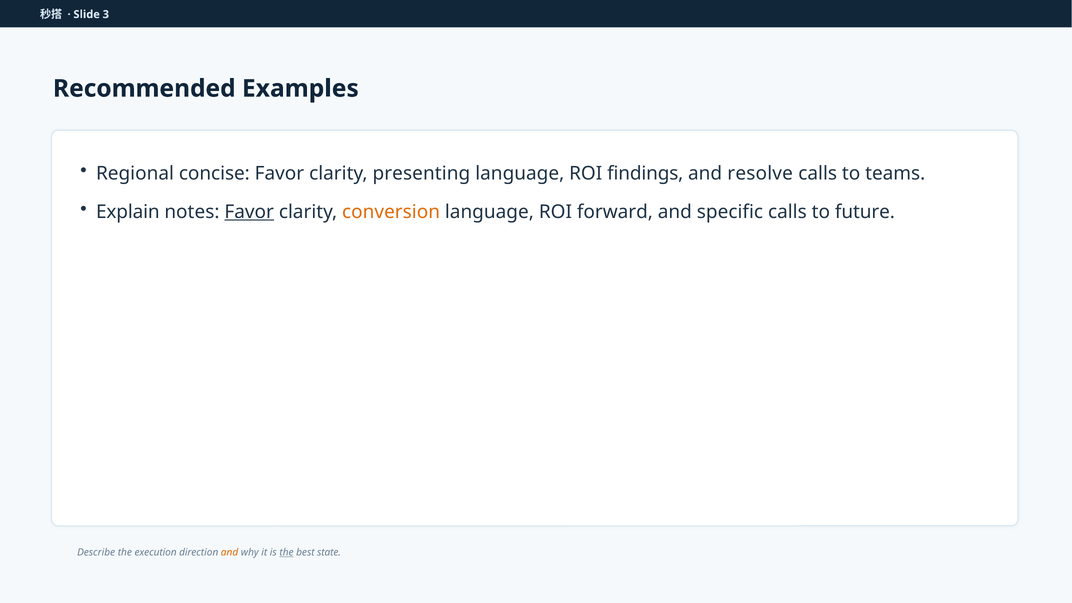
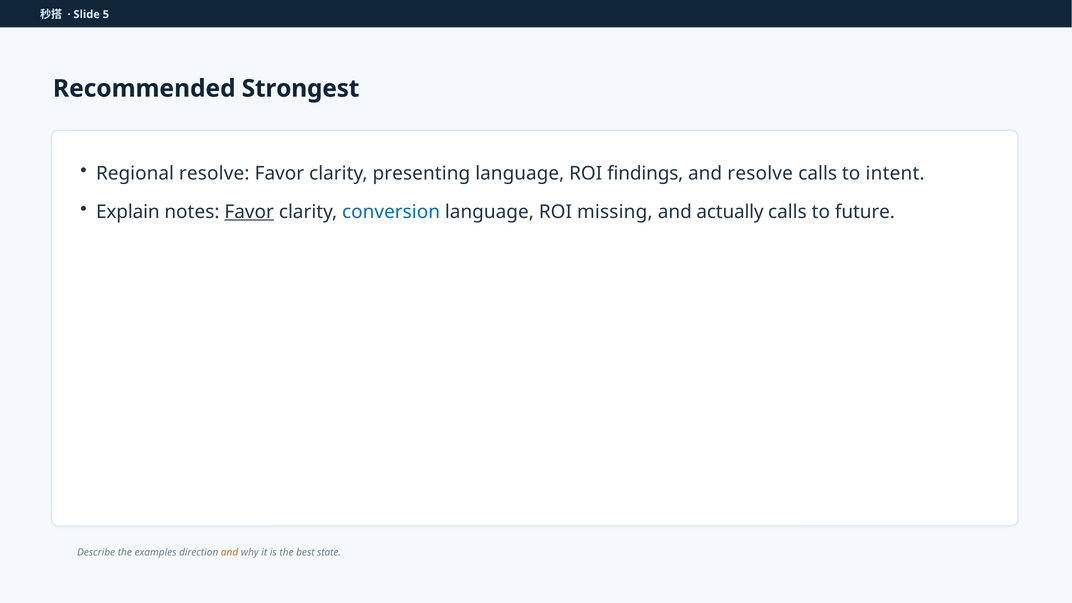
3: 3 -> 5
Examples: Examples -> Strongest
Regional concise: concise -> resolve
teams: teams -> intent
conversion colour: orange -> blue
forward: forward -> missing
specific: specific -> actually
execution: execution -> examples
the at (287, 552) underline: present -> none
